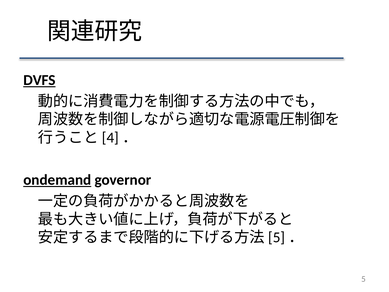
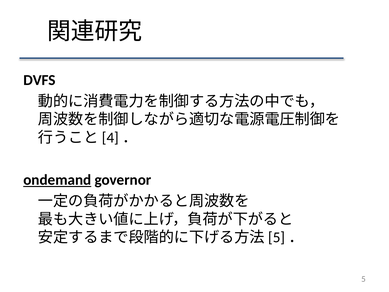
DVFS underline: present -> none
